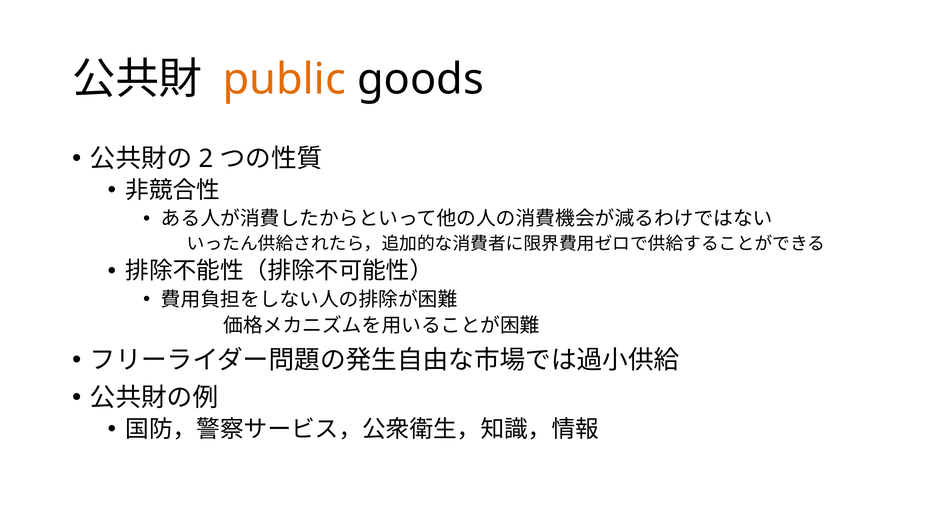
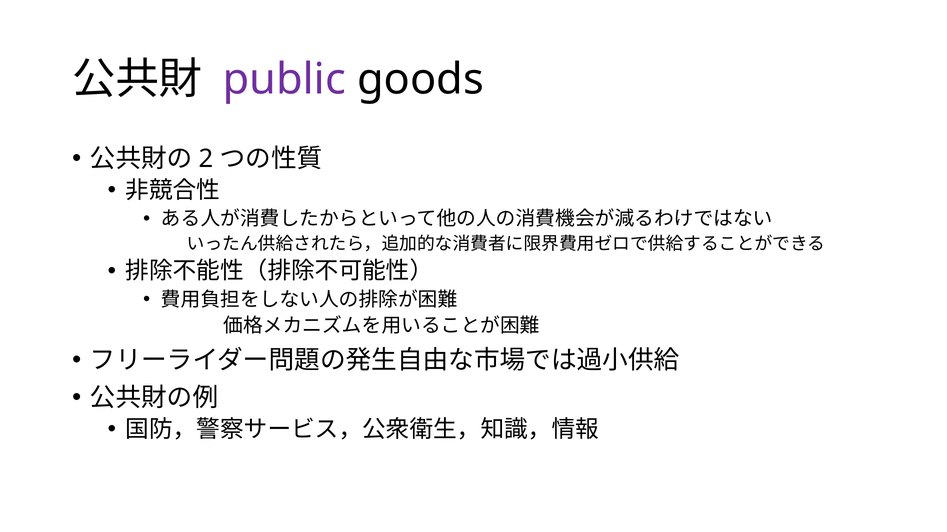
public colour: orange -> purple
